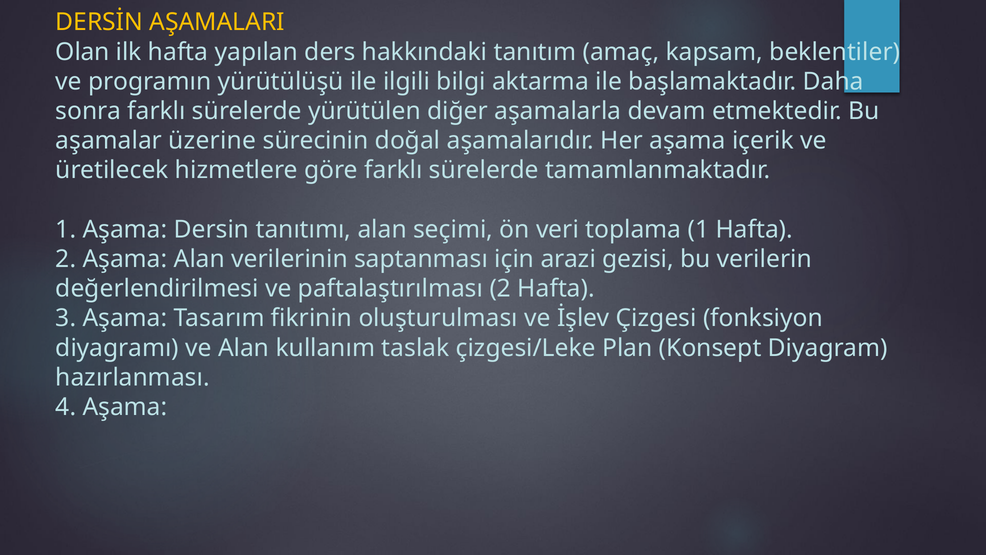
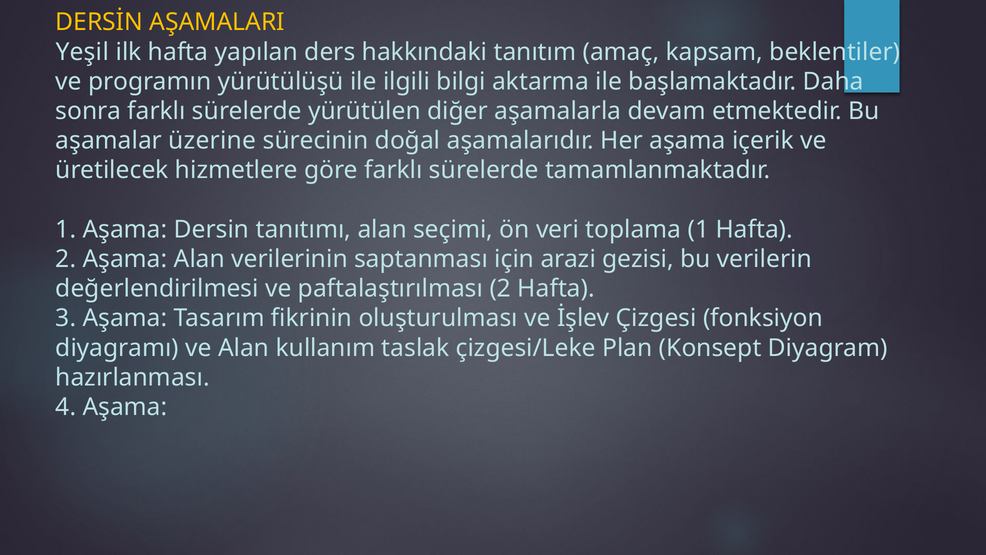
Olan: Olan -> Yeşil
